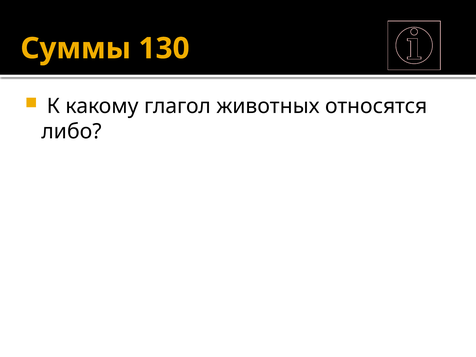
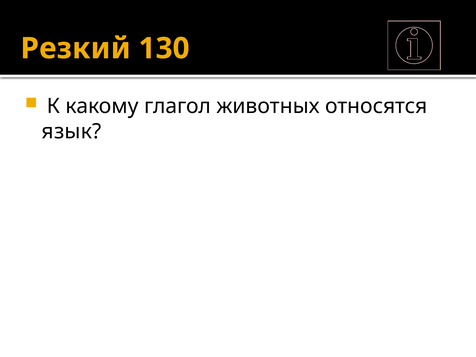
Суммы: Суммы -> Резкий
либо: либо -> язык
